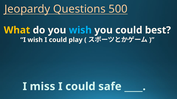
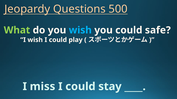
What colour: yellow -> light green
best: best -> safe
safe: safe -> stay
